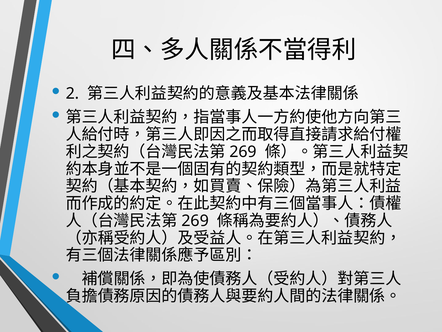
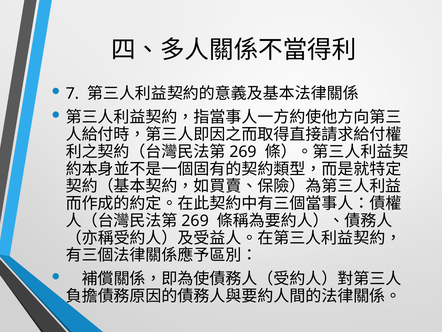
2: 2 -> 7
